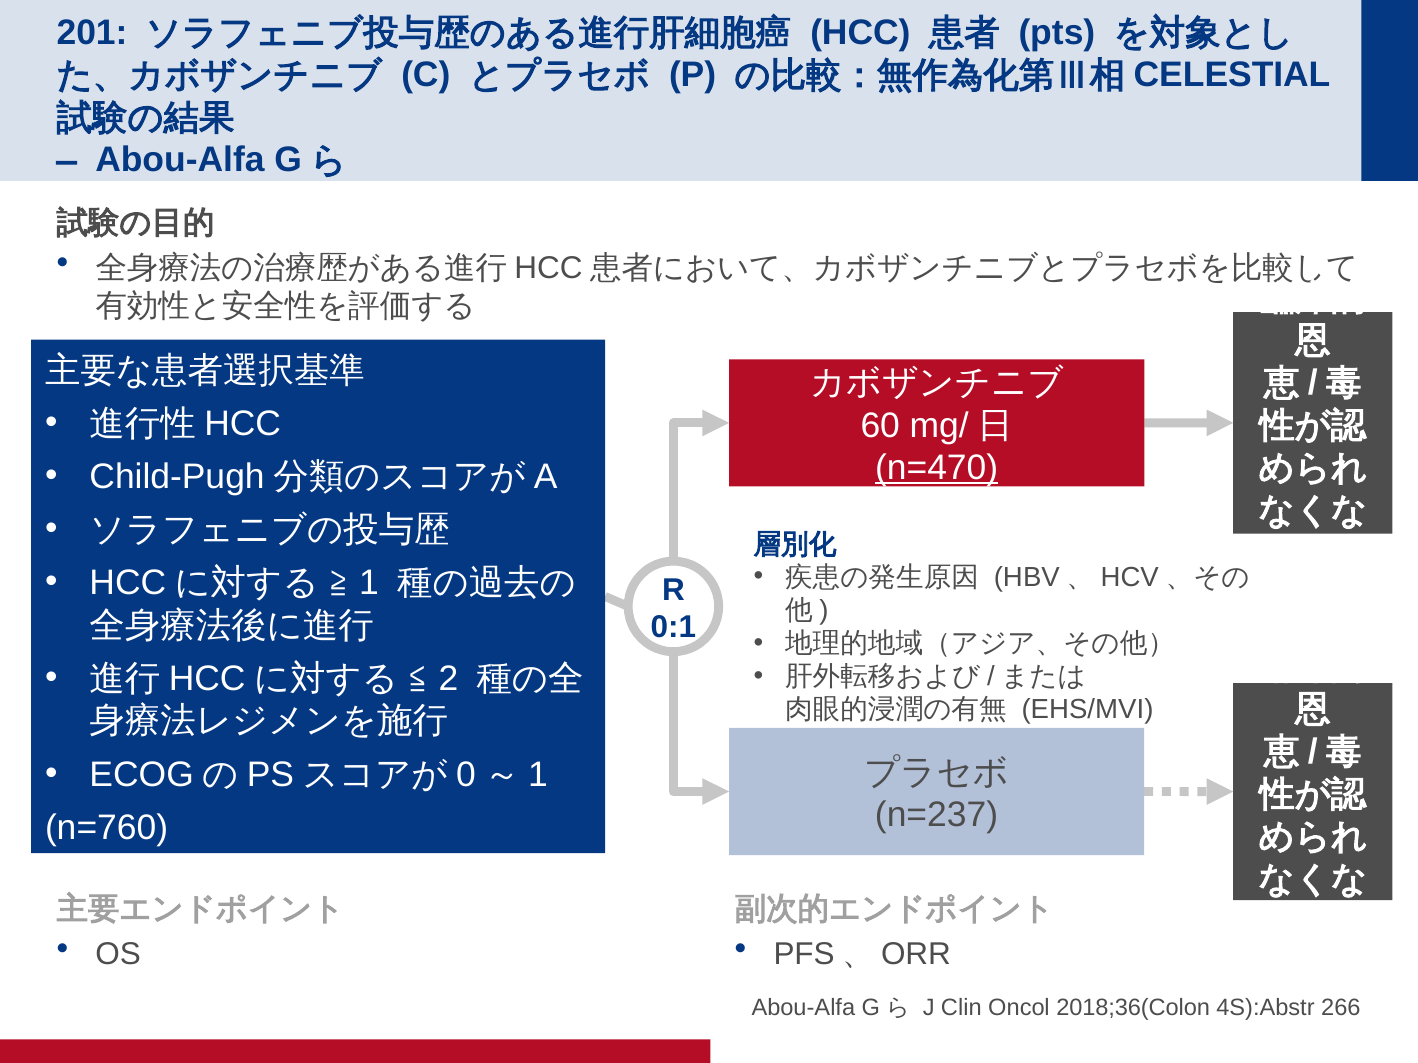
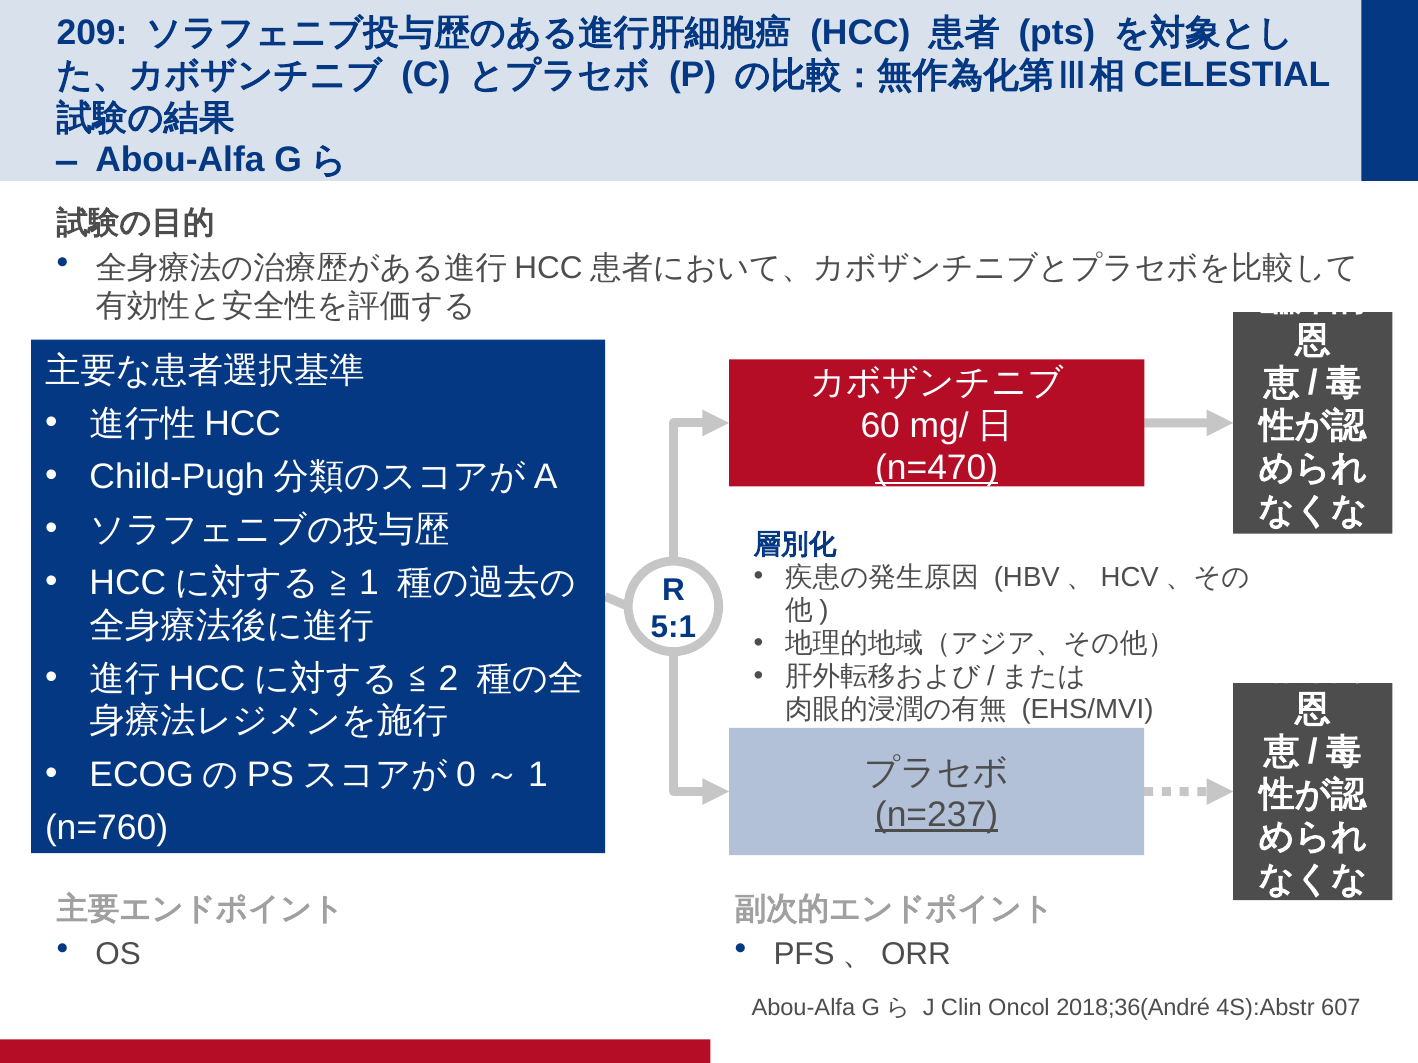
201: 201 -> 209
0:1: 0:1 -> 5:1
n=237 underline: none -> present
2018;36(Colon: 2018;36(Colon -> 2018;36(André
266: 266 -> 607
